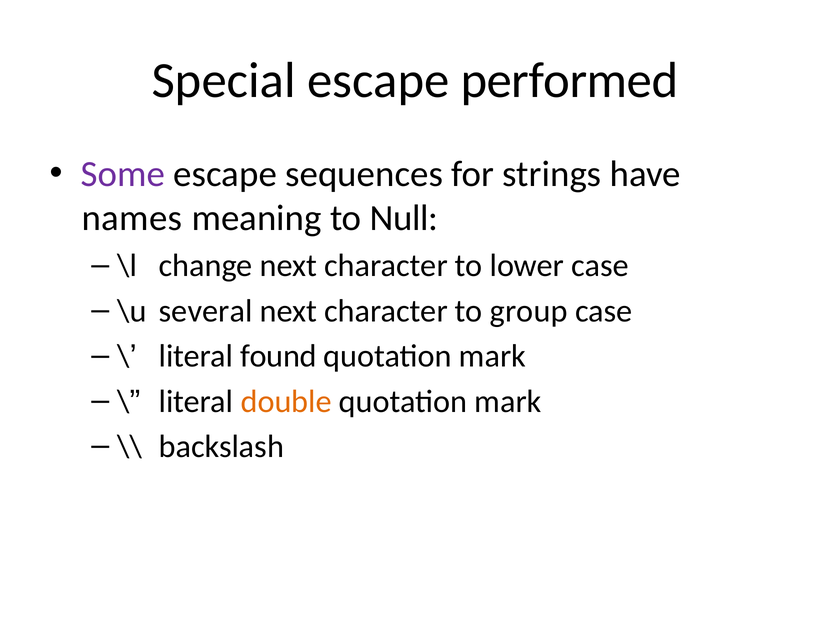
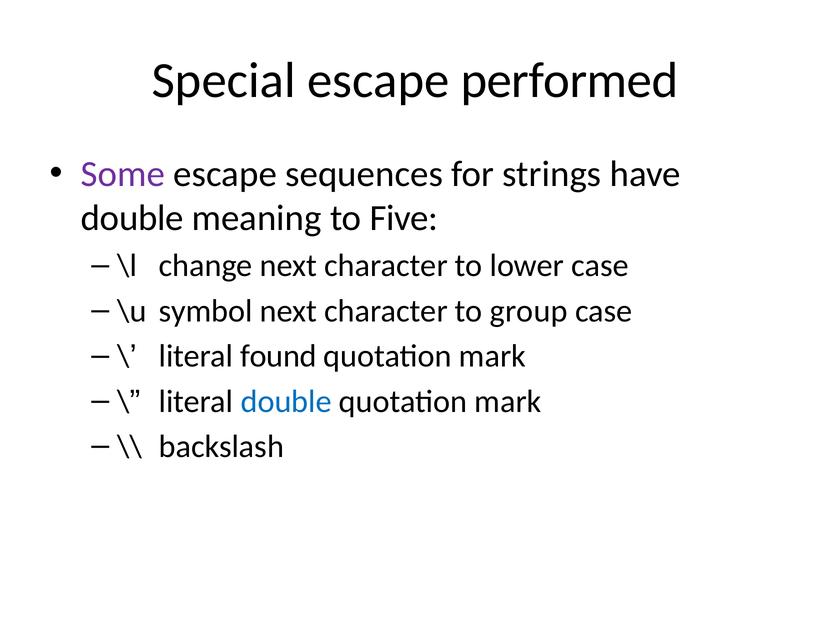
names at (132, 218): names -> double
Null: Null -> Five
several: several -> symbol
double at (286, 402) colour: orange -> blue
